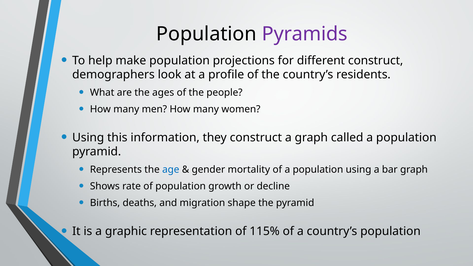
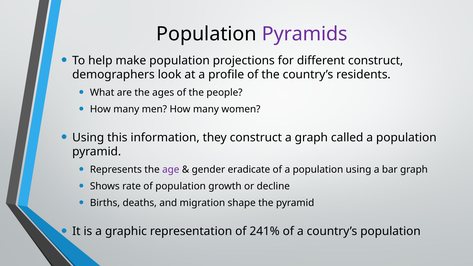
age colour: blue -> purple
mortality: mortality -> eradicate
115%: 115% -> 241%
